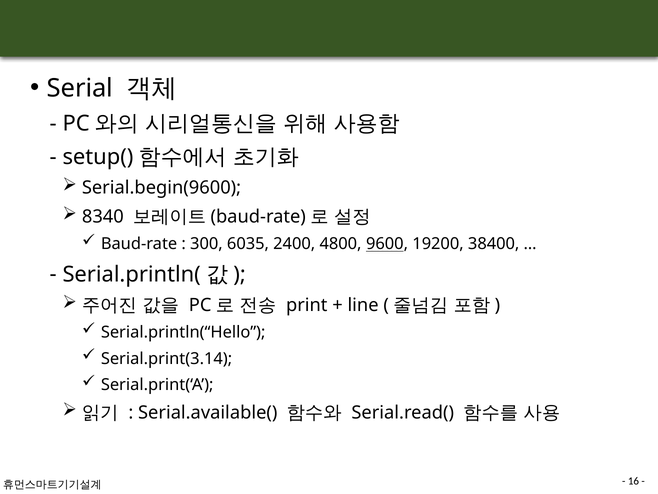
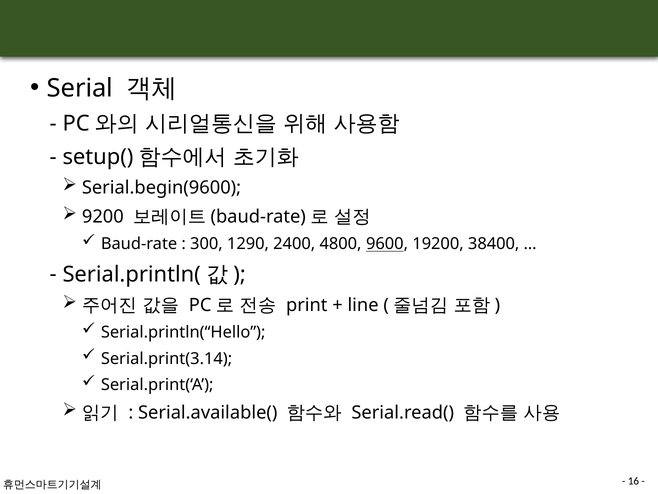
8340: 8340 -> 9200
6035: 6035 -> 1290
